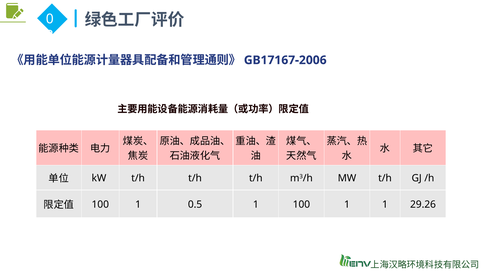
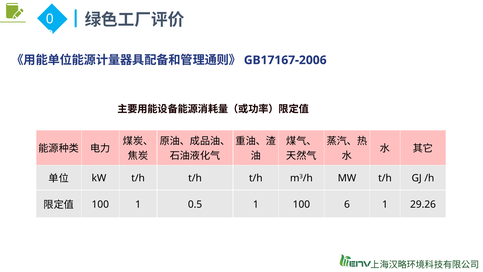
1 100 1: 1 -> 6
